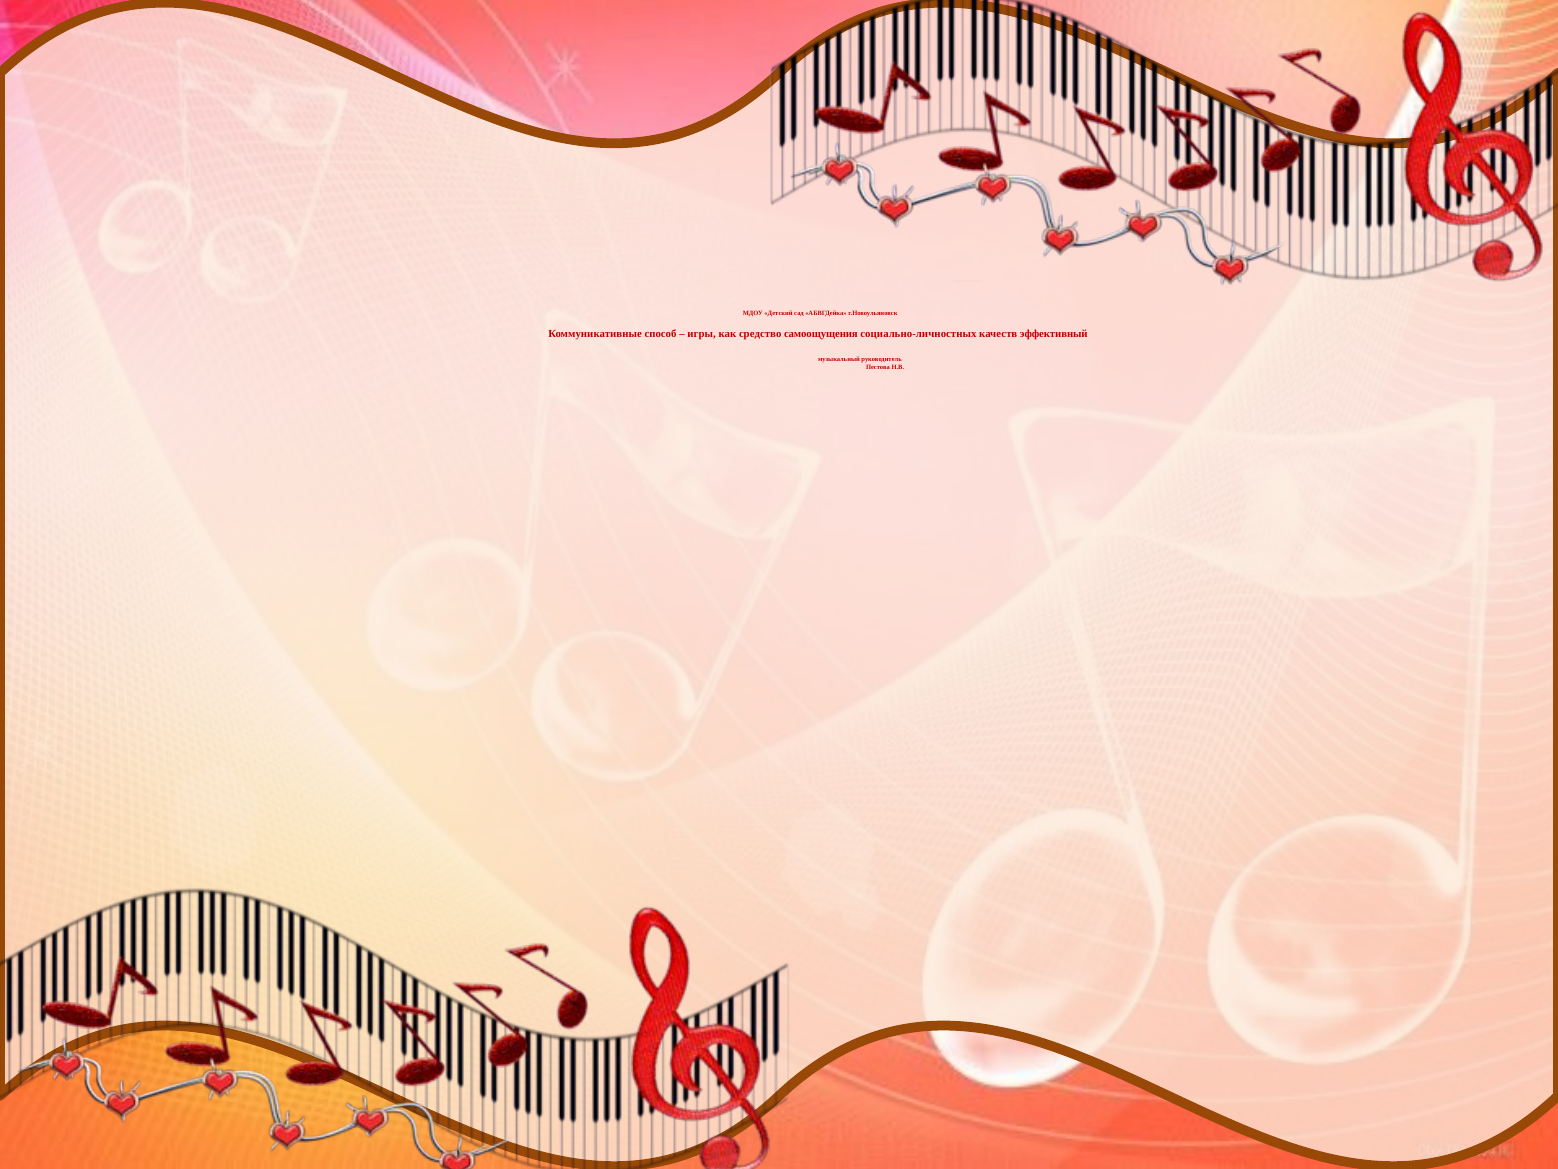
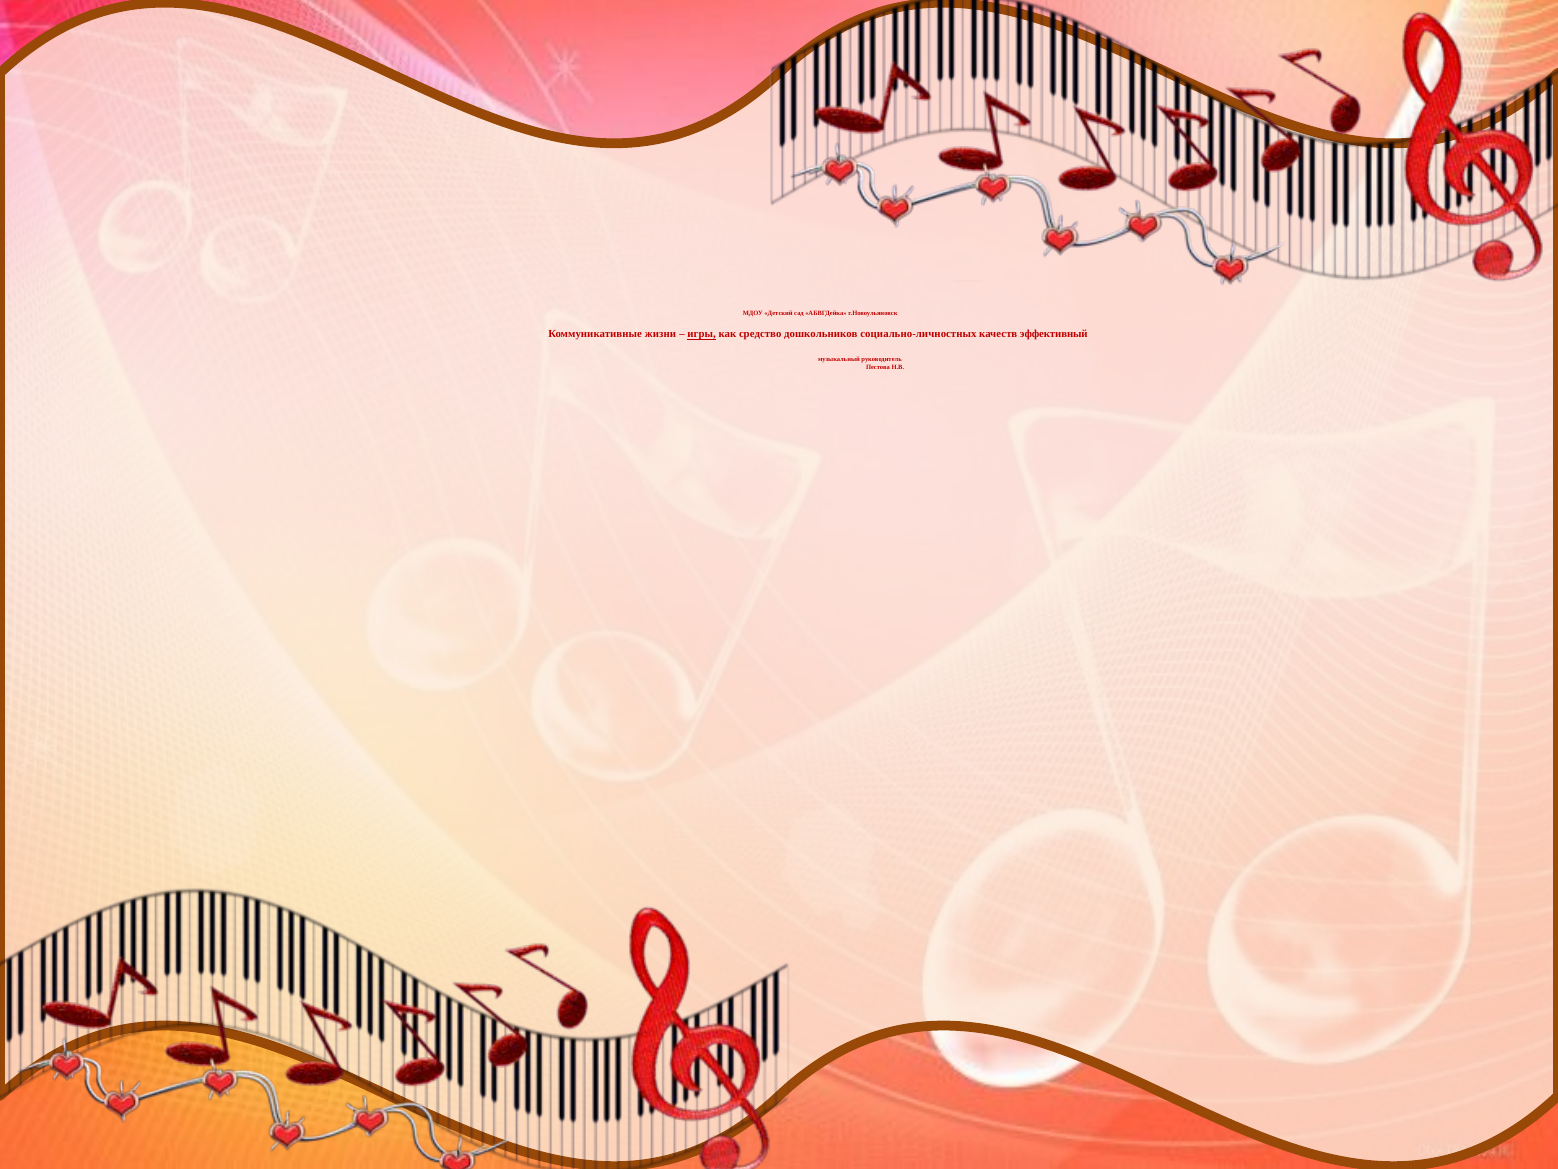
способ: способ -> жизни
игры underline: none -> present
самоощущения: самоощущения -> дошкольников
